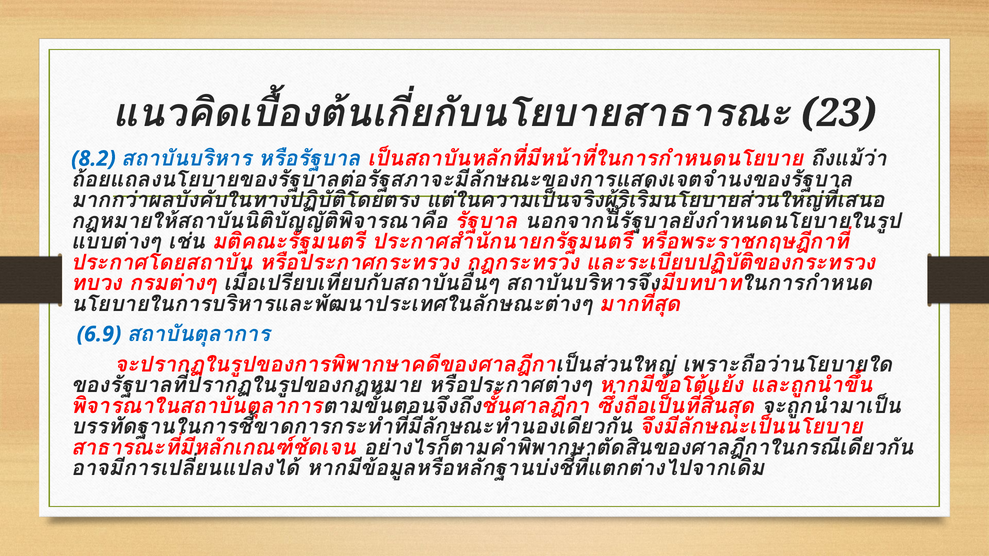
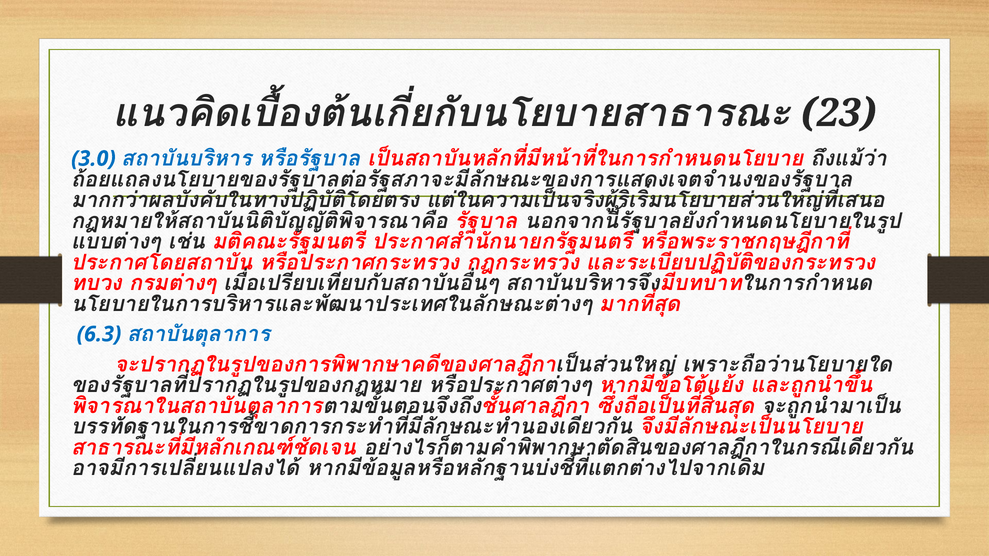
8.2: 8.2 -> 3.0
6.9: 6.9 -> 6.3
